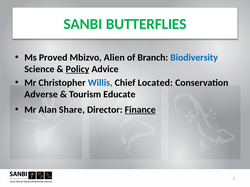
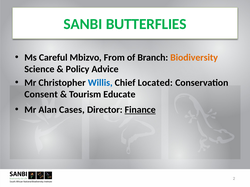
Proved: Proved -> Careful
Alien: Alien -> From
Biodiversity colour: blue -> orange
Policy underline: present -> none
Adverse: Adverse -> Consent
Share: Share -> Cases
